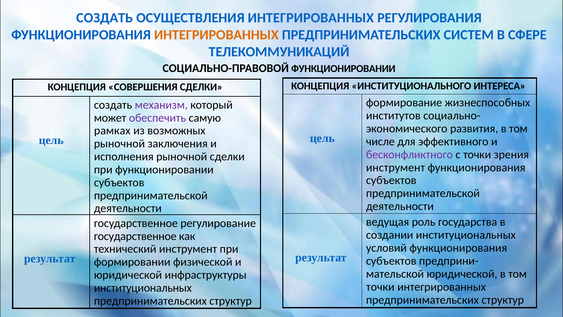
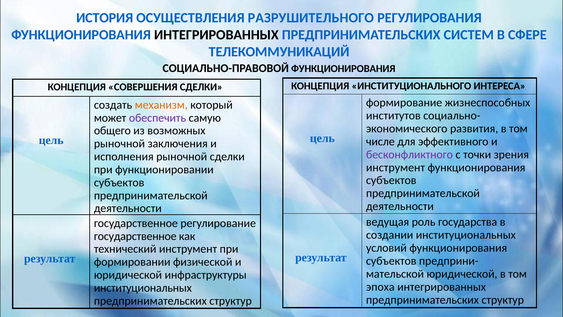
СОЗДАТЬ at (105, 18): СОЗДАТЬ -> ИСТОРИЯ
ОСУЩЕСТВЛЕНИЯ ИНТЕГРИРОВАННЫХ: ИНТЕГРИРОВАННЫХ -> РАЗРУШИТЕЛЬНОГО
ИНТЕГРИРОВАННЫХ at (216, 35) colour: orange -> black
СОЦИАЛЬНО-ПРАВОВОЙ ФУНКЦИОНИРОВАНИИ: ФУНКЦИОНИРОВАНИИ -> ФУНКЦИОНИРОВАНИЯ
механизм colour: purple -> orange
рамках: рамках -> общего
точки at (380, 287): точки -> эпоха
